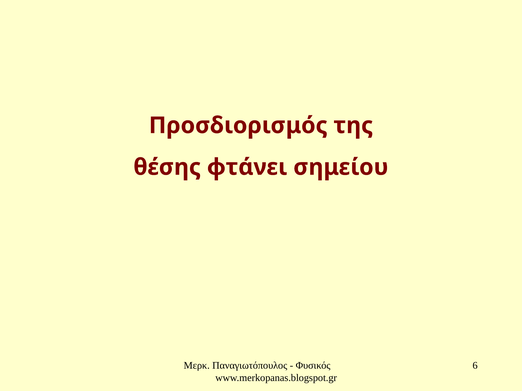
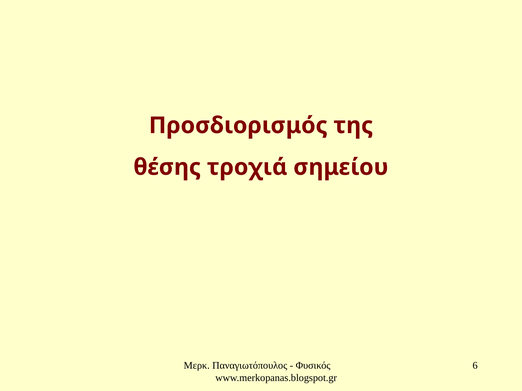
φτάνει: φτάνει -> τροχιά
